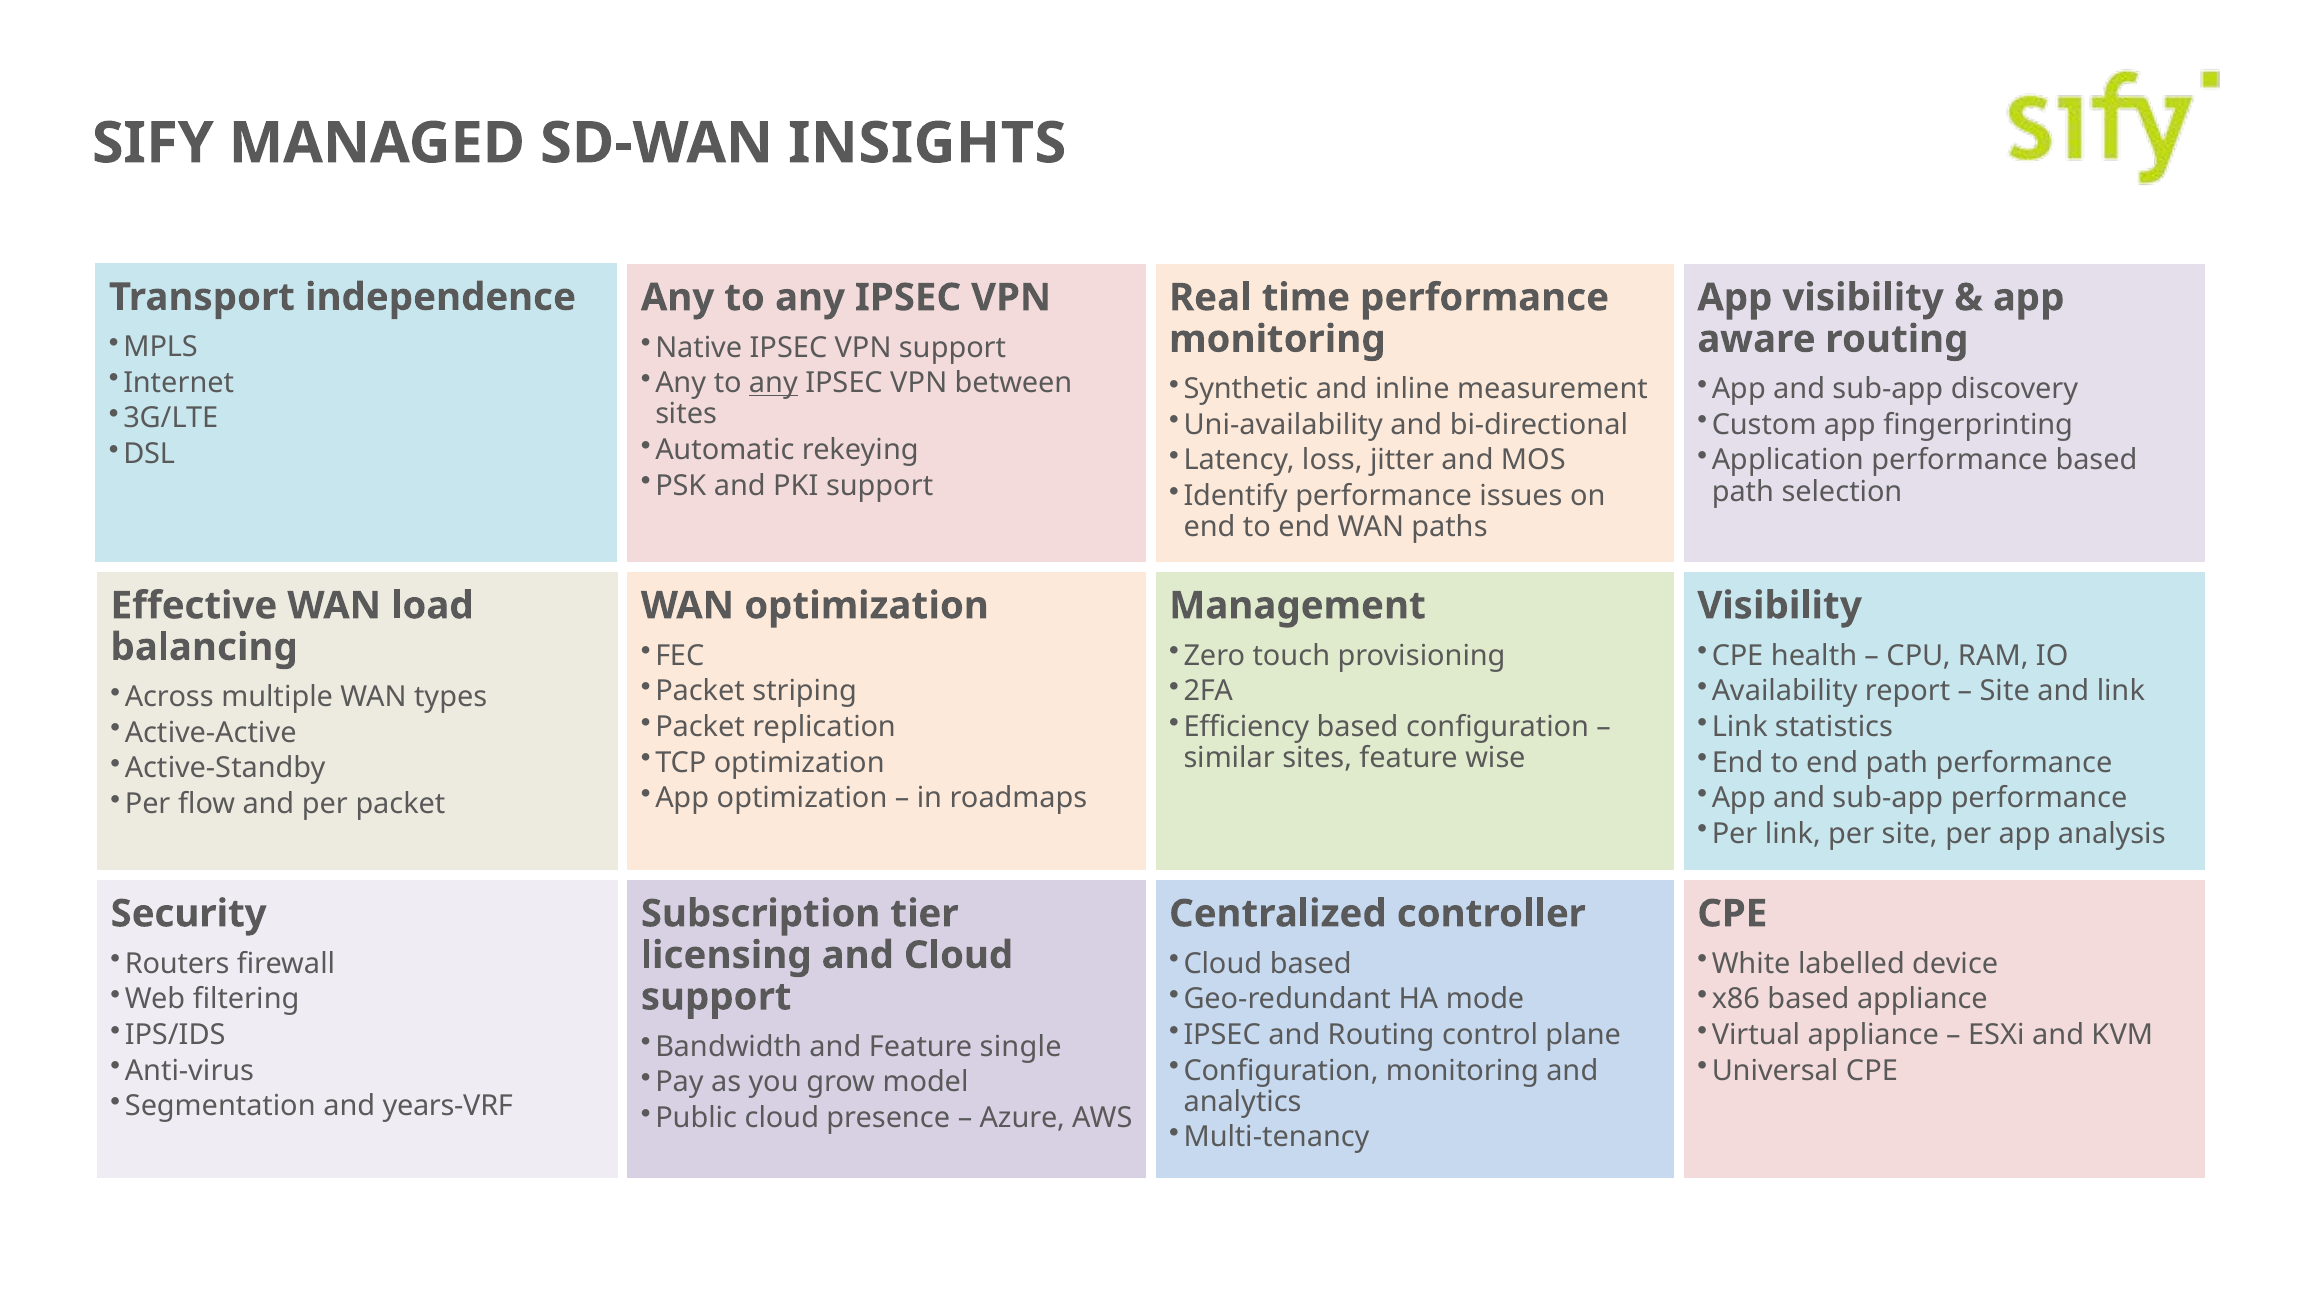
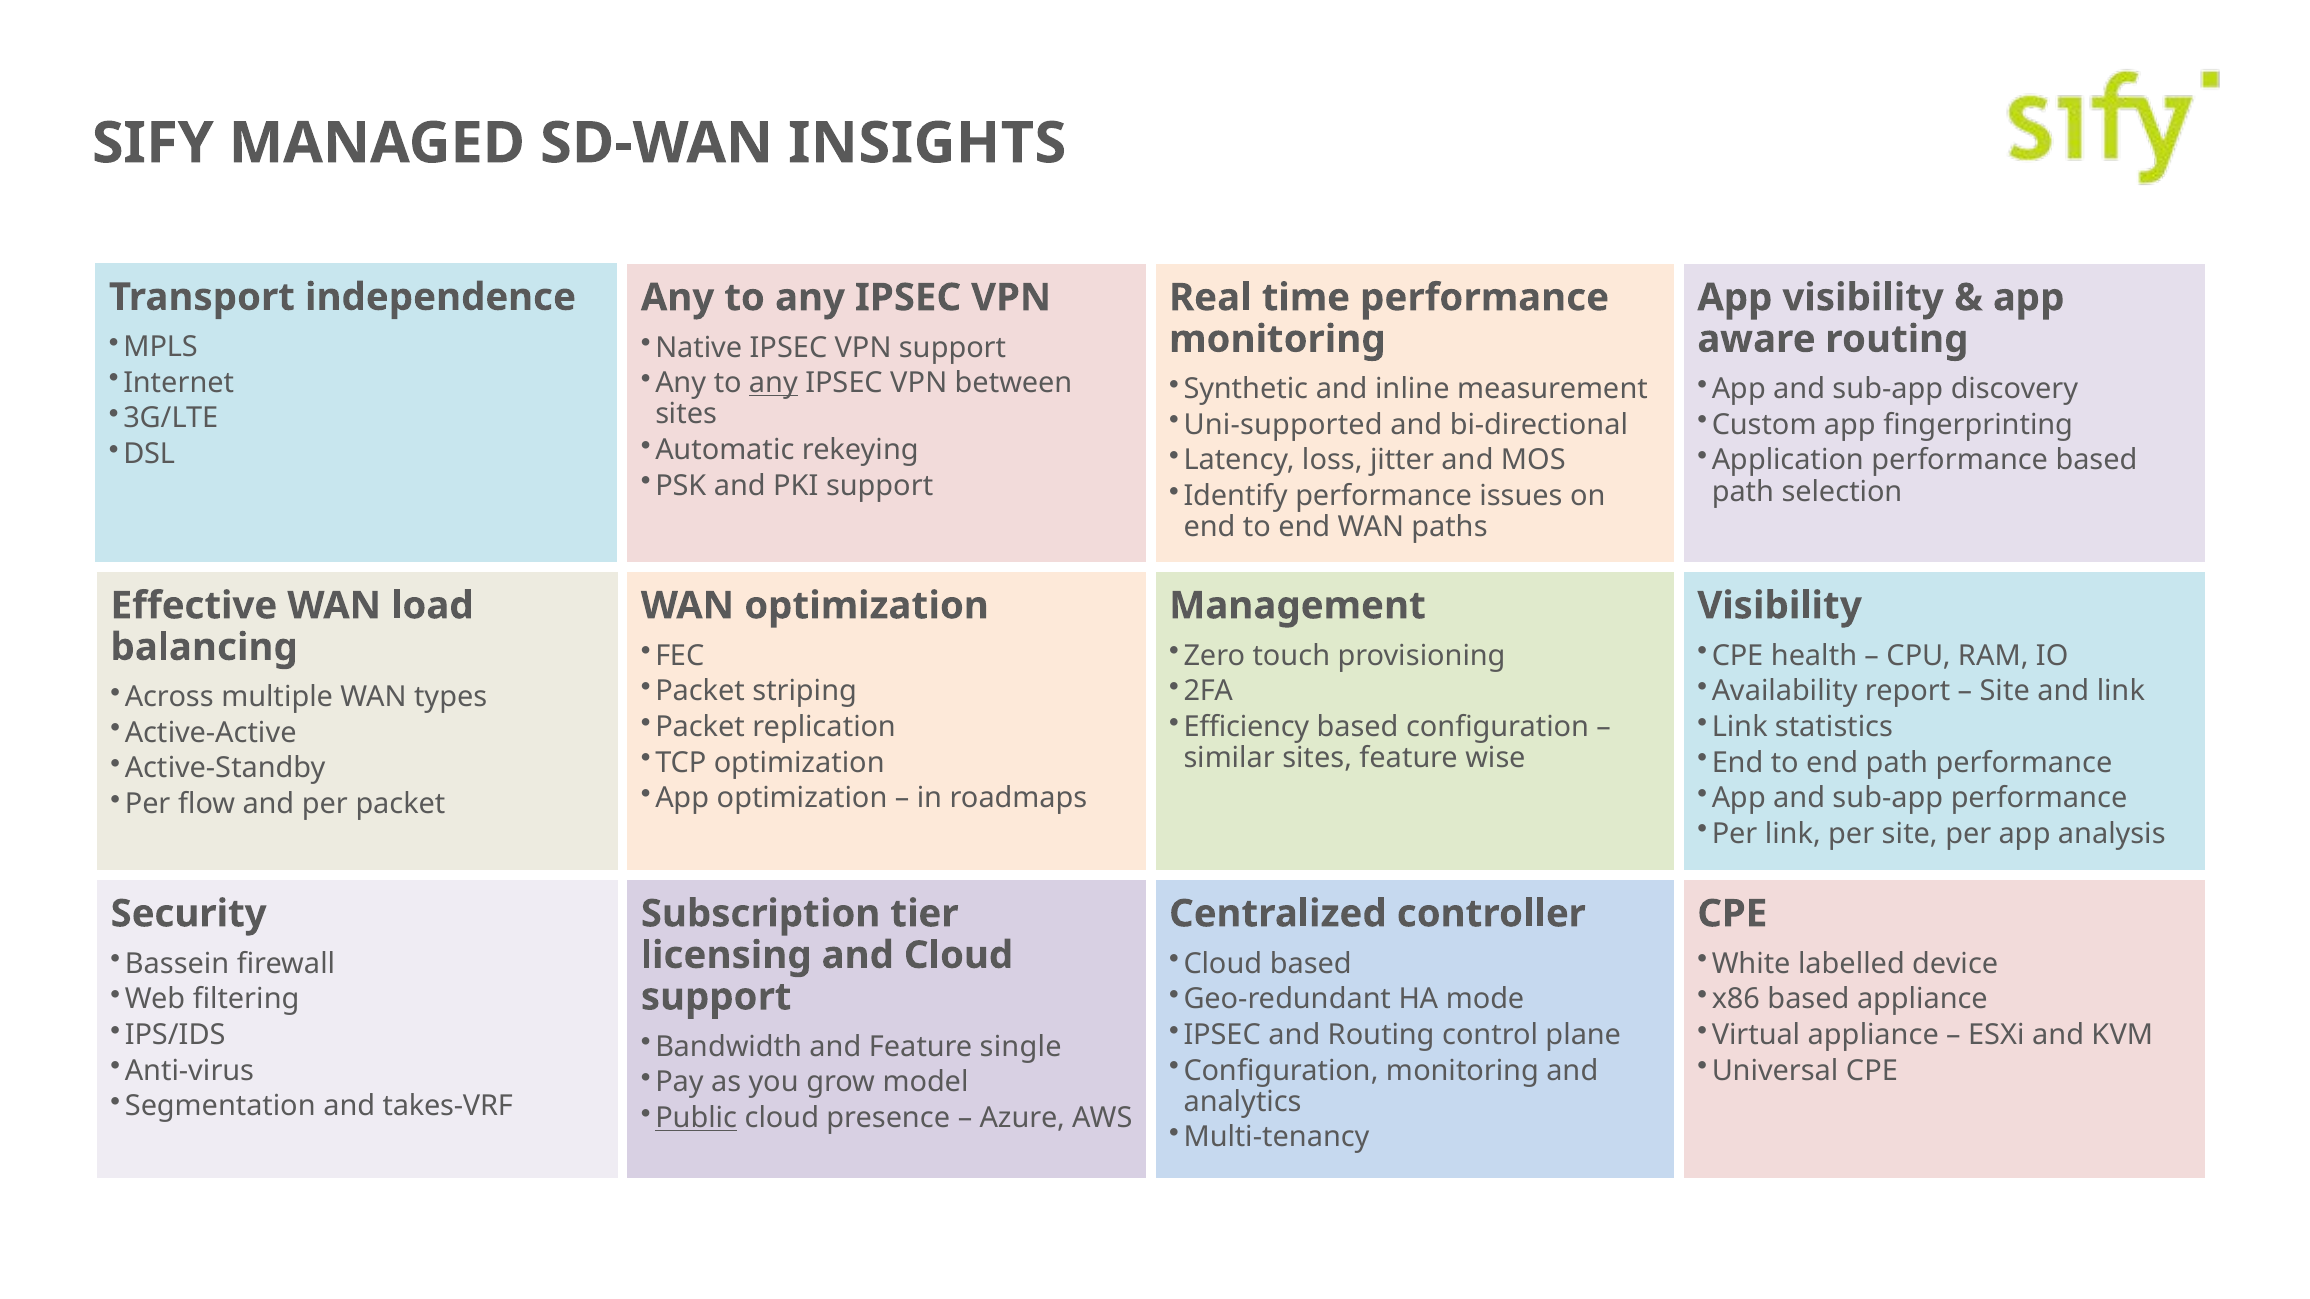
Uni-availability: Uni-availability -> Uni-supported
Routers: Routers -> Bassein
years-VRF: years-VRF -> takes-VRF
Public underline: none -> present
